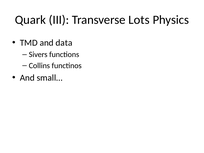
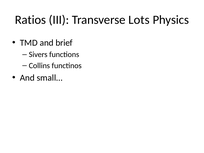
Quark: Quark -> Ratios
data: data -> brief
